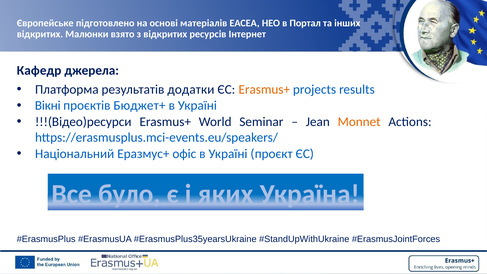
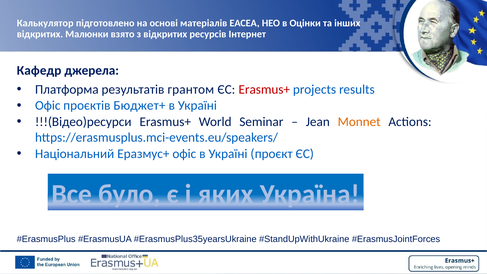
Європейське: Європейське -> Калькулятор
Портал: Портал -> Оцінки
додатки: додатки -> грантом
Erasmus+ at (264, 89) colour: orange -> red
Вікні at (48, 106): Вікні -> Офіс
